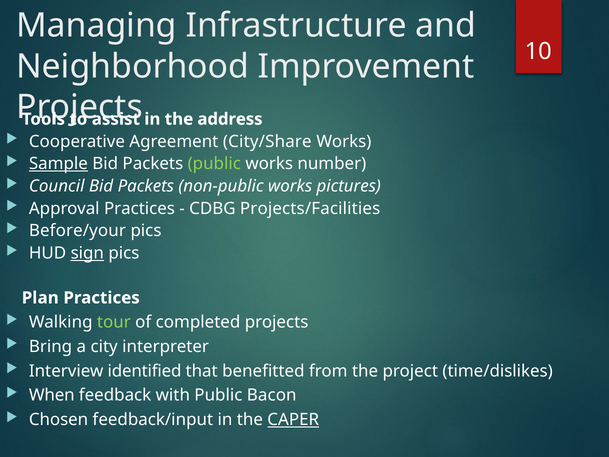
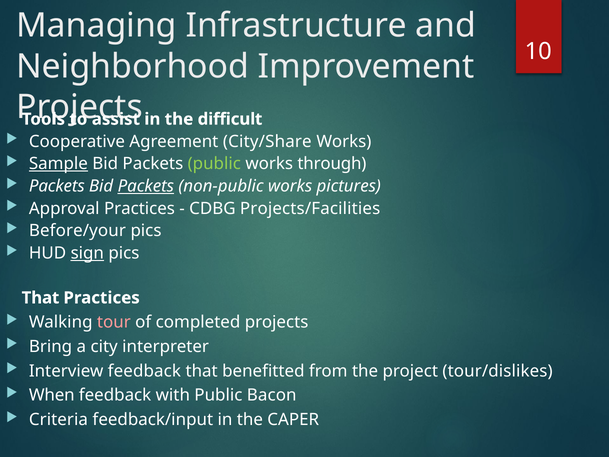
address: address -> difficult
number: number -> through
Council at (57, 186): Council -> Packets
Packets at (146, 186) underline: none -> present
Plan at (40, 298): Plan -> That
tour colour: light green -> pink
Interview identified: identified -> feedback
time/dislikes: time/dislikes -> tour/dislikes
Chosen: Chosen -> Criteria
CAPER underline: present -> none
